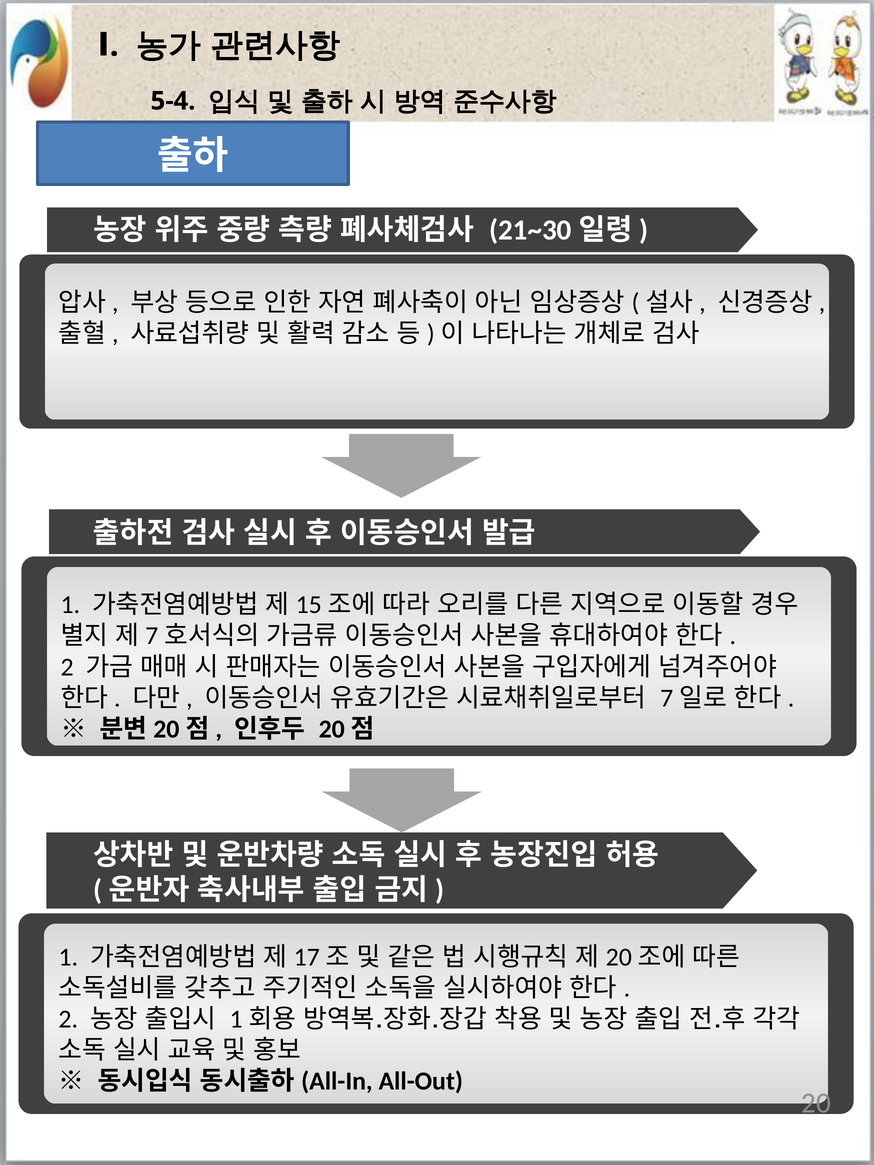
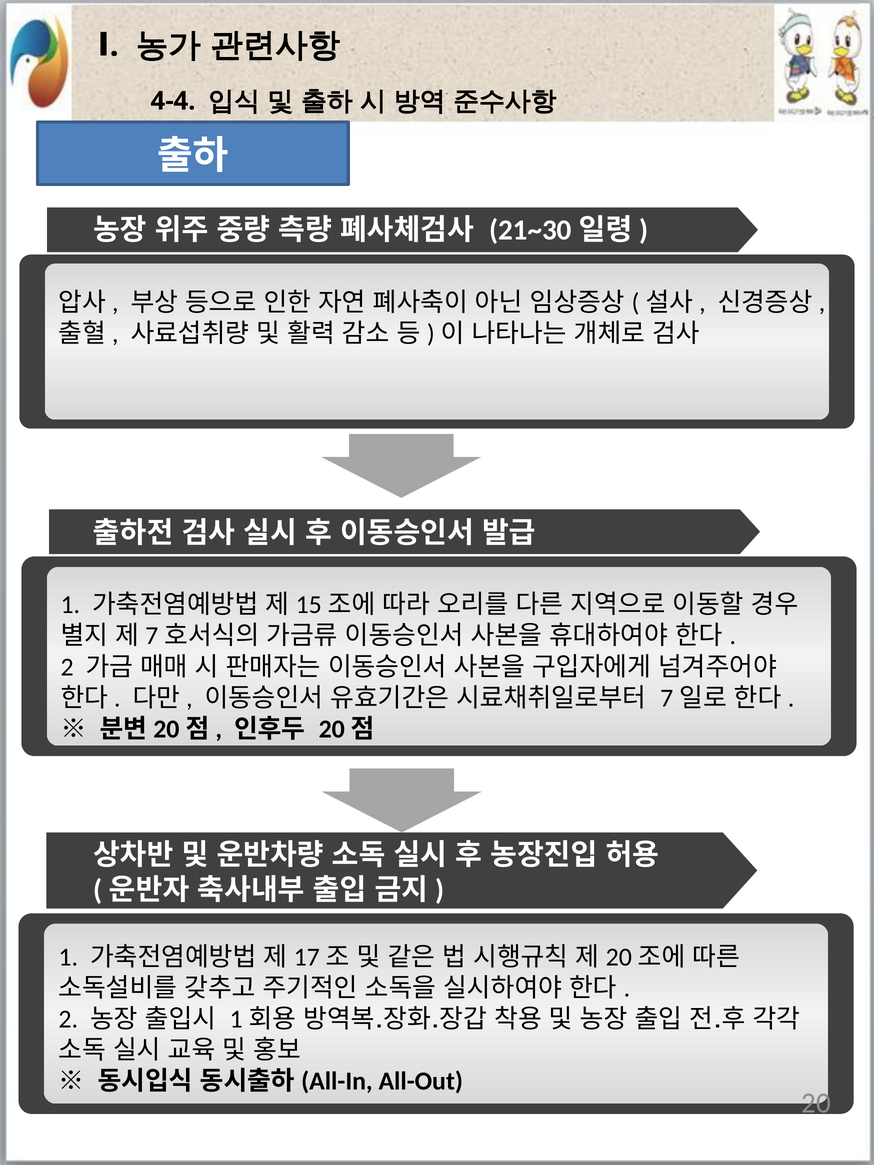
5-4: 5-4 -> 4-4
